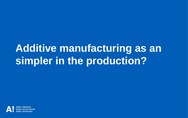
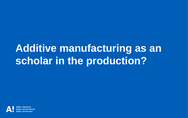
simpler: simpler -> scholar
